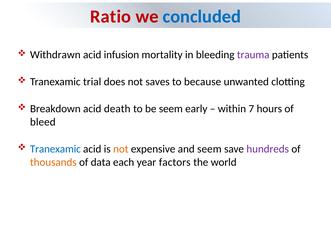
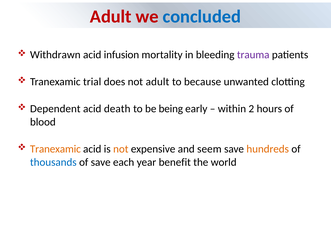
Ratio at (111, 17): Ratio -> Adult
not saves: saves -> adult
Breakdown: Breakdown -> Dependent
be seem: seem -> being
7: 7 -> 2
bleed: bleed -> blood
Tranexamic at (55, 149) colour: blue -> orange
hundreds colour: purple -> orange
thousands colour: orange -> blue
of data: data -> save
factors: factors -> benefit
